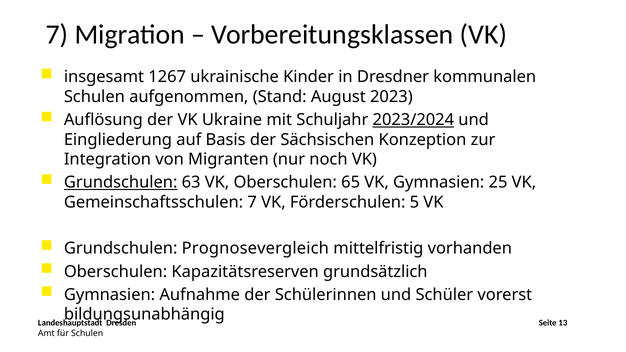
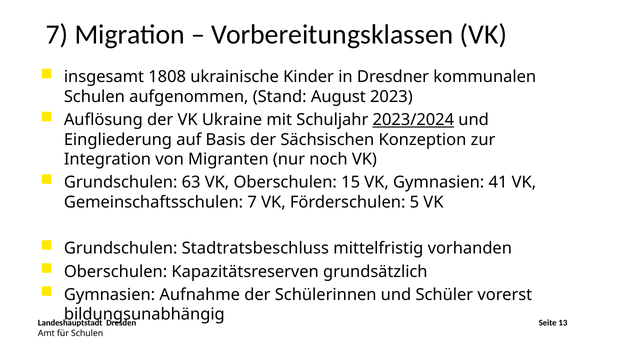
1267: 1267 -> 1808
Grundschulen at (121, 183) underline: present -> none
65: 65 -> 15
25: 25 -> 41
Prognosevergleich: Prognosevergleich -> Stadtratsbeschluss
